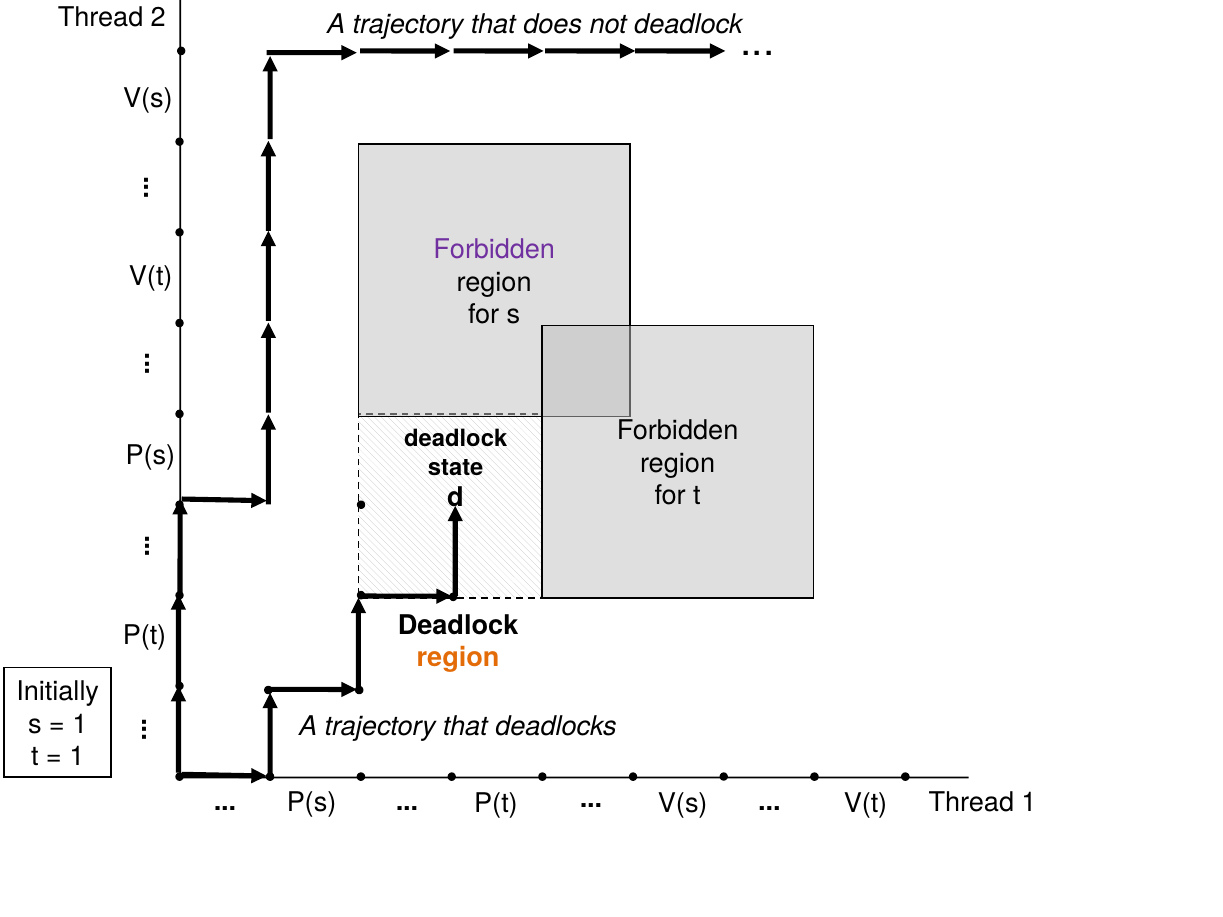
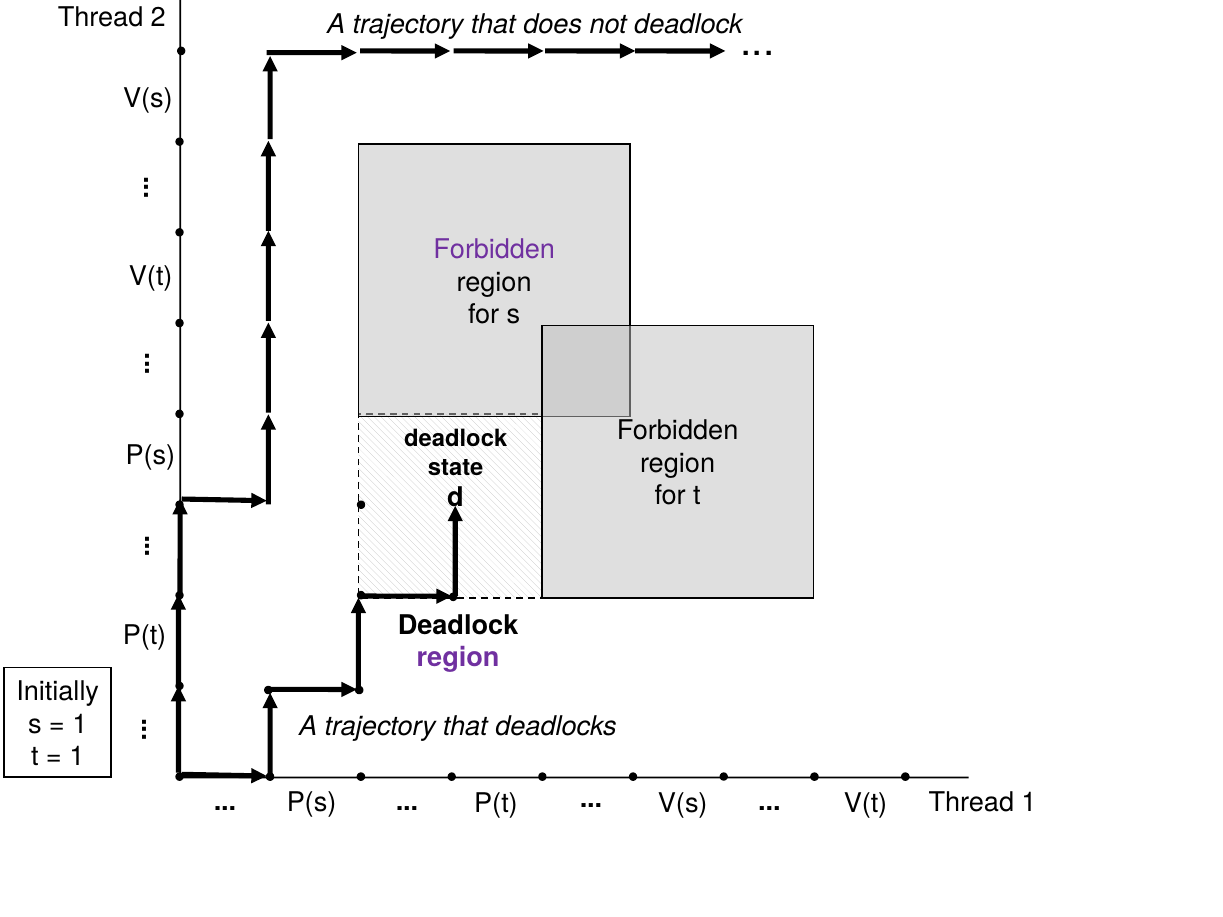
region at (458, 658) colour: orange -> purple
